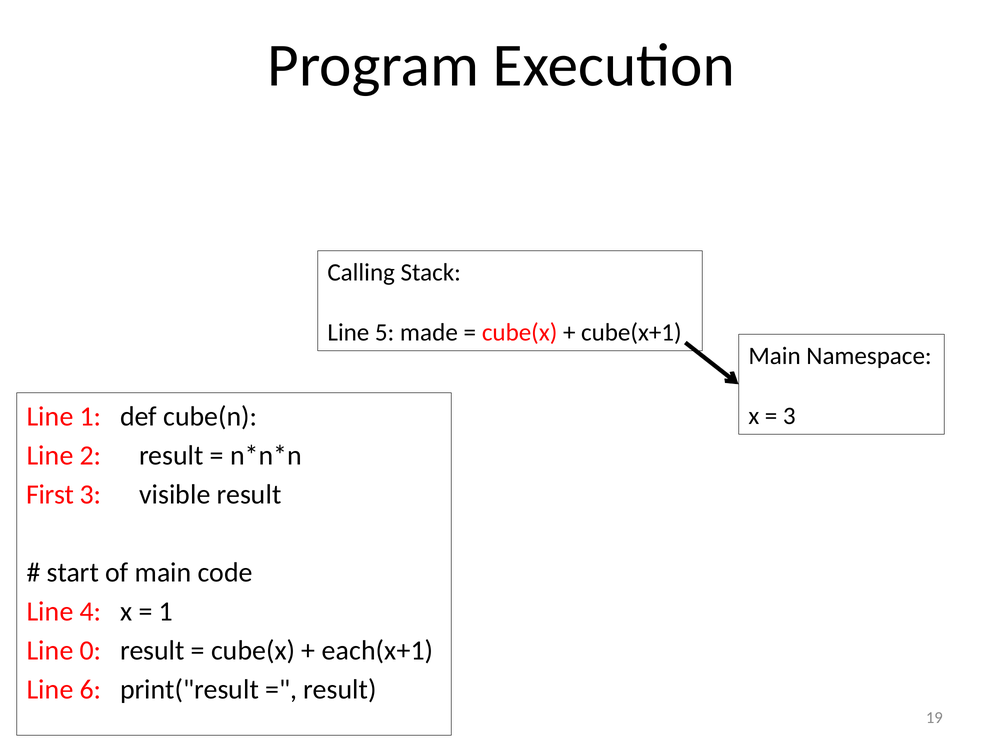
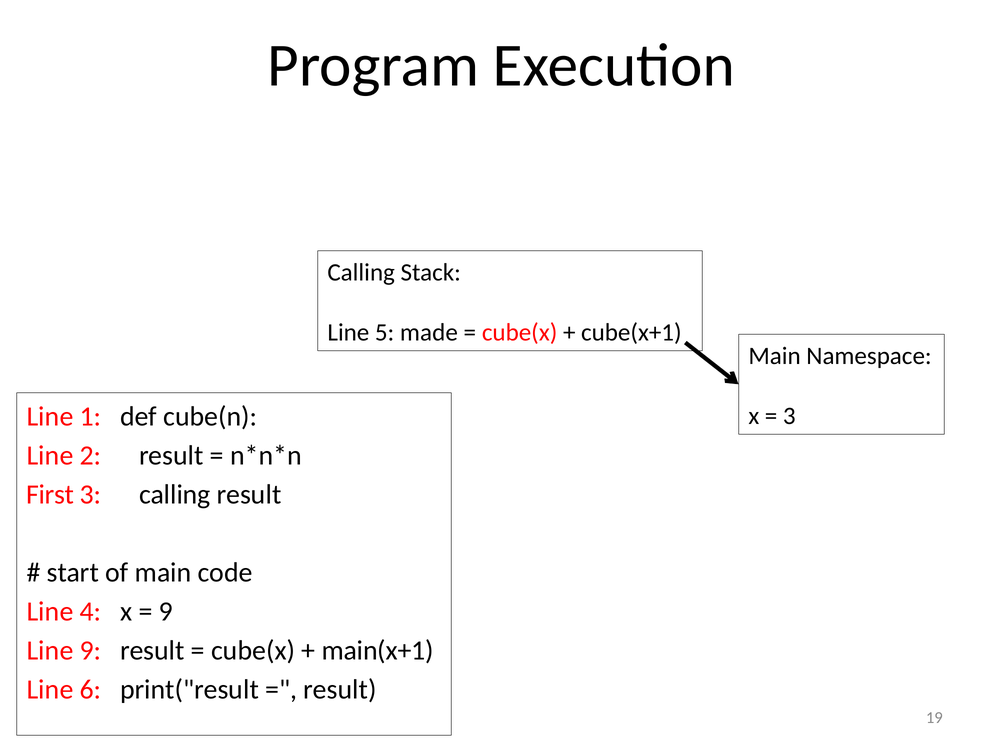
visible at (175, 495): visible -> calling
1 at (166, 612): 1 -> 9
Line 0: 0 -> 9
each(x+1: each(x+1 -> main(x+1
